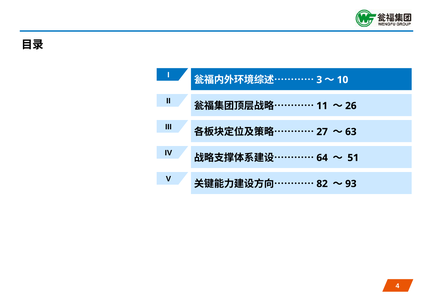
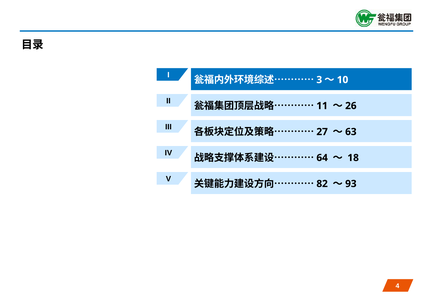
51: 51 -> 18
